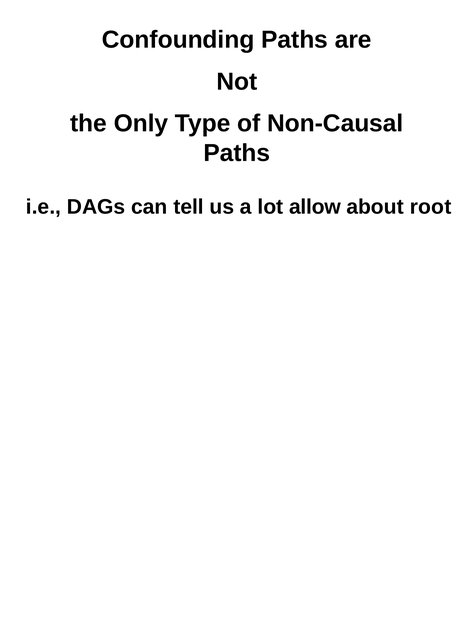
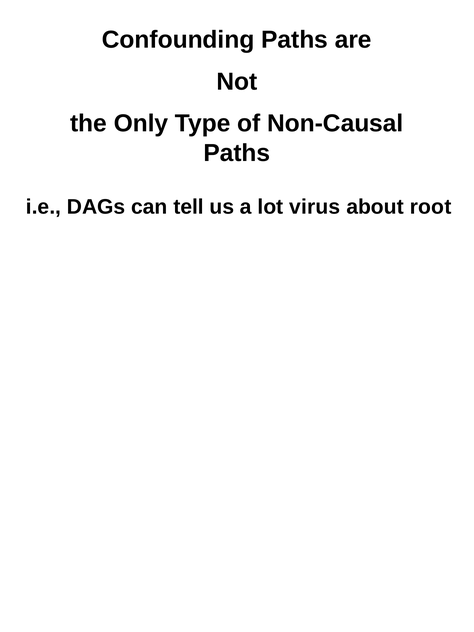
allow: allow -> virus
